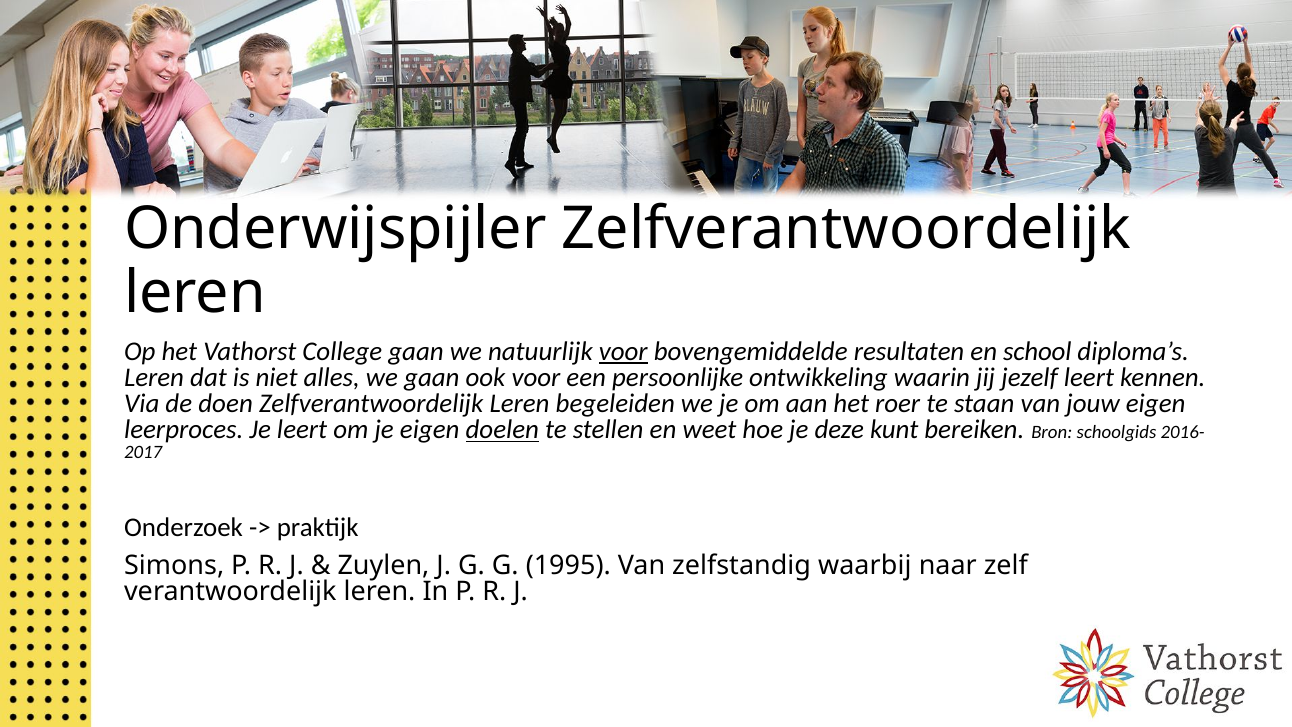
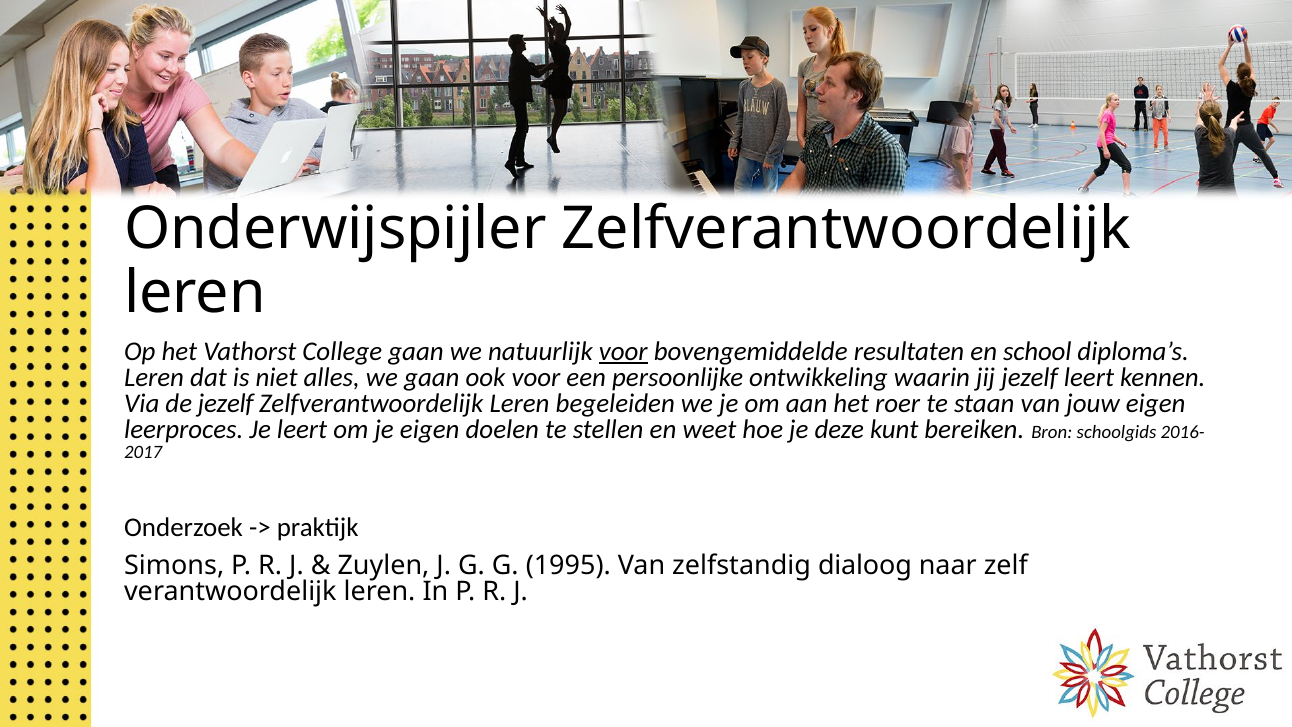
de doen: doen -> jezelf
doelen underline: present -> none
waarbij: waarbij -> dialoog
